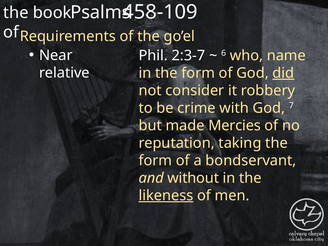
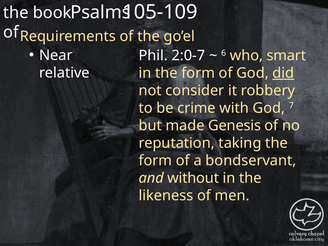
458-109: 458-109 -> 105-109
2:3-7: 2:3-7 -> 2:0-7
name: name -> smart
Mercies: Mercies -> Genesis
likeness underline: present -> none
